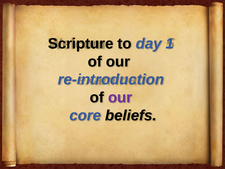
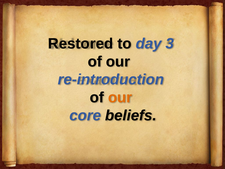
Scripture: Scripture -> Restored
1: 1 -> 3
our at (120, 97) colour: purple -> orange
